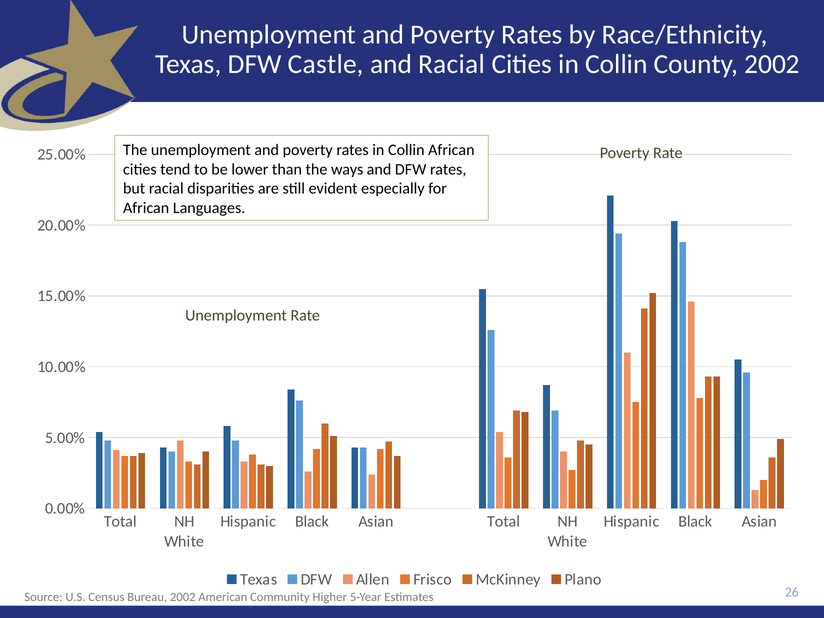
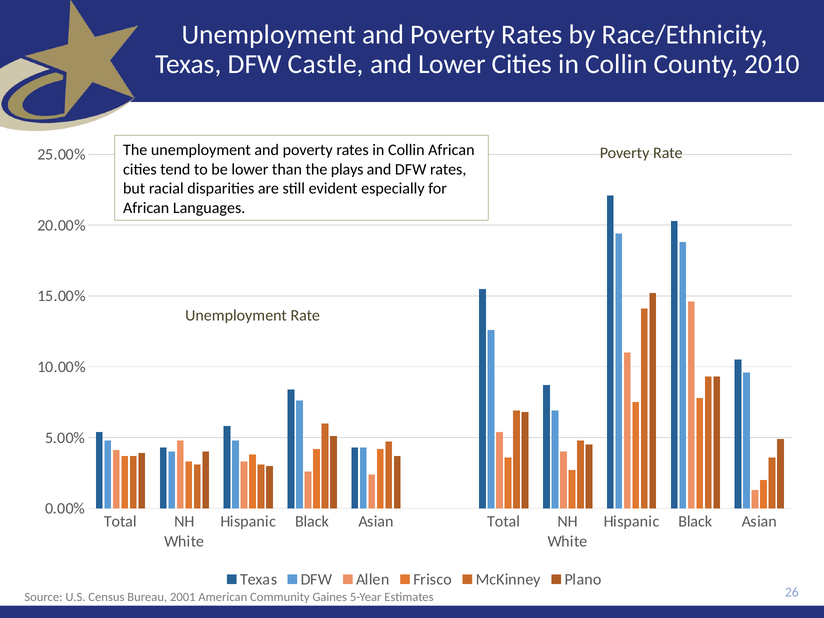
and Racial: Racial -> Lower
County 2002: 2002 -> 2010
ways: ways -> plays
Bureau 2002: 2002 -> 2001
Higher: Higher -> Gaines
